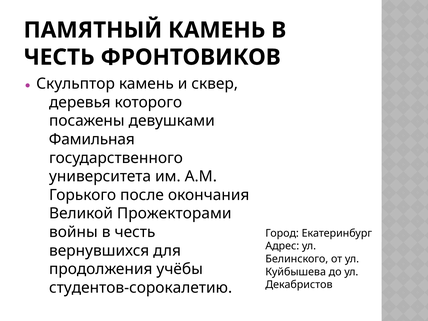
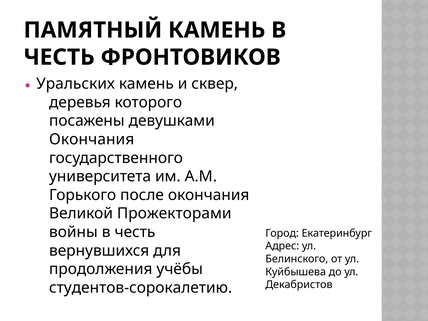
Скульптор: Скульптор -> Уральских
Фамильная at (92, 139): Фамильная -> Окончания
